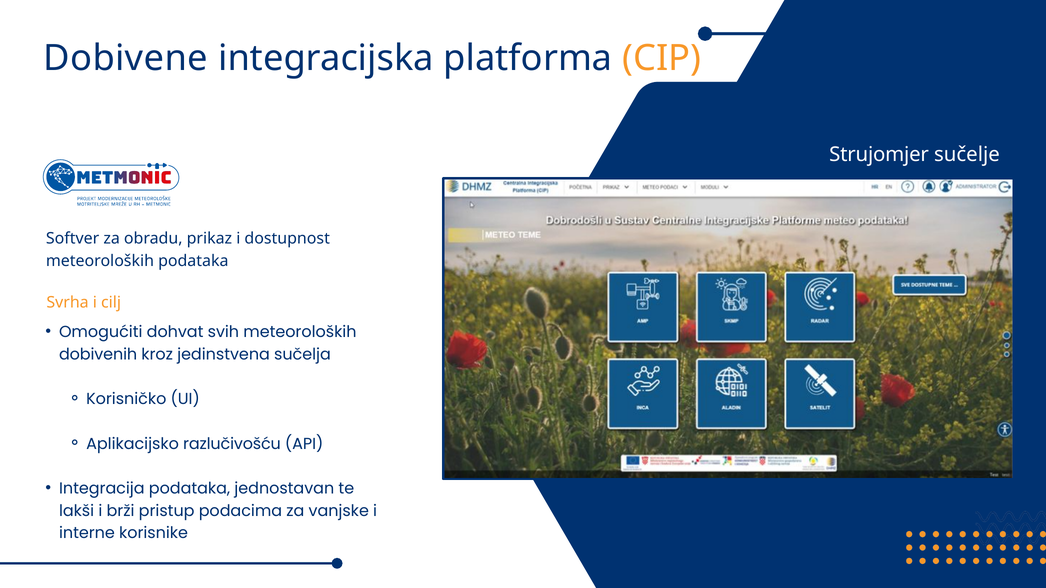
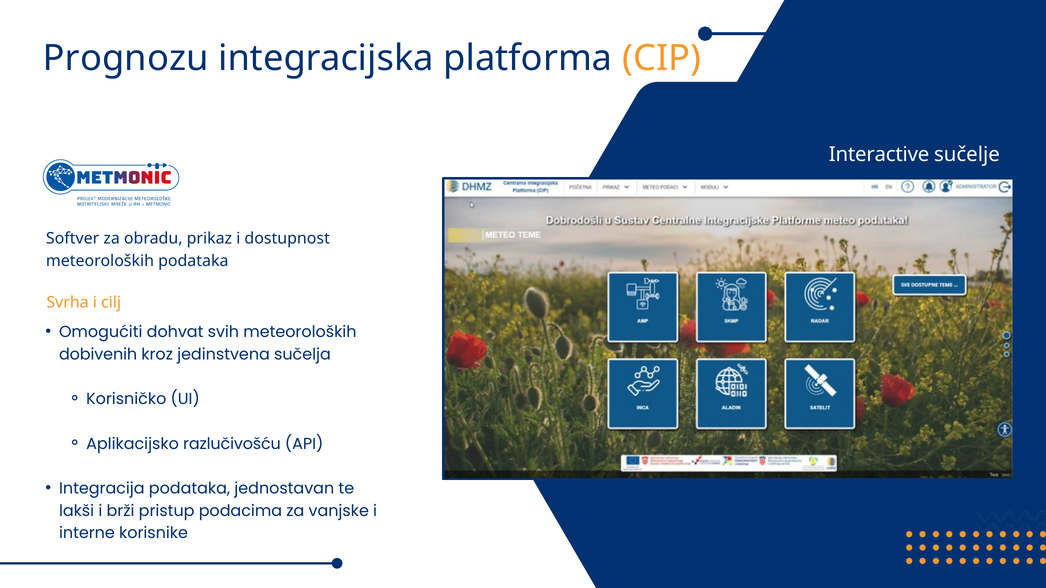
Dobivene: Dobivene -> Prognozu
Strujomjer: Strujomjer -> Interactive
